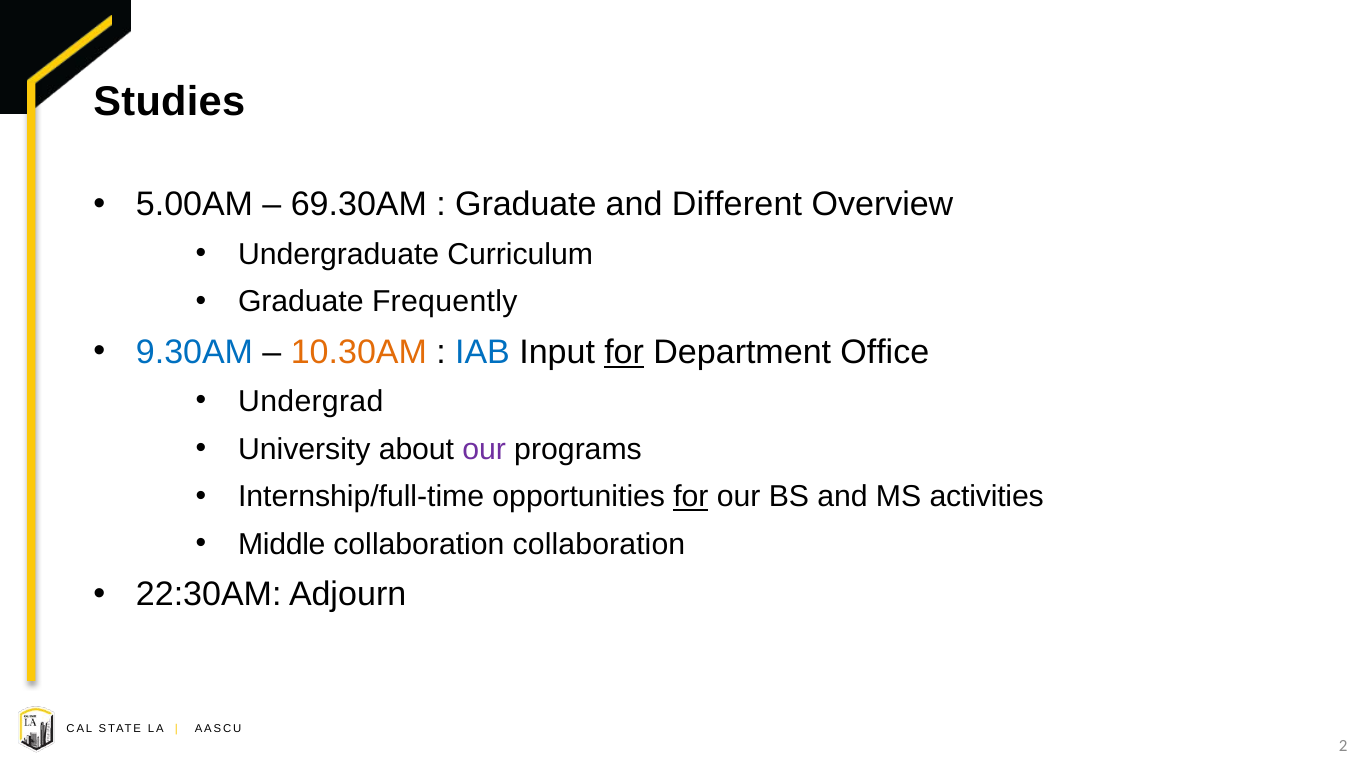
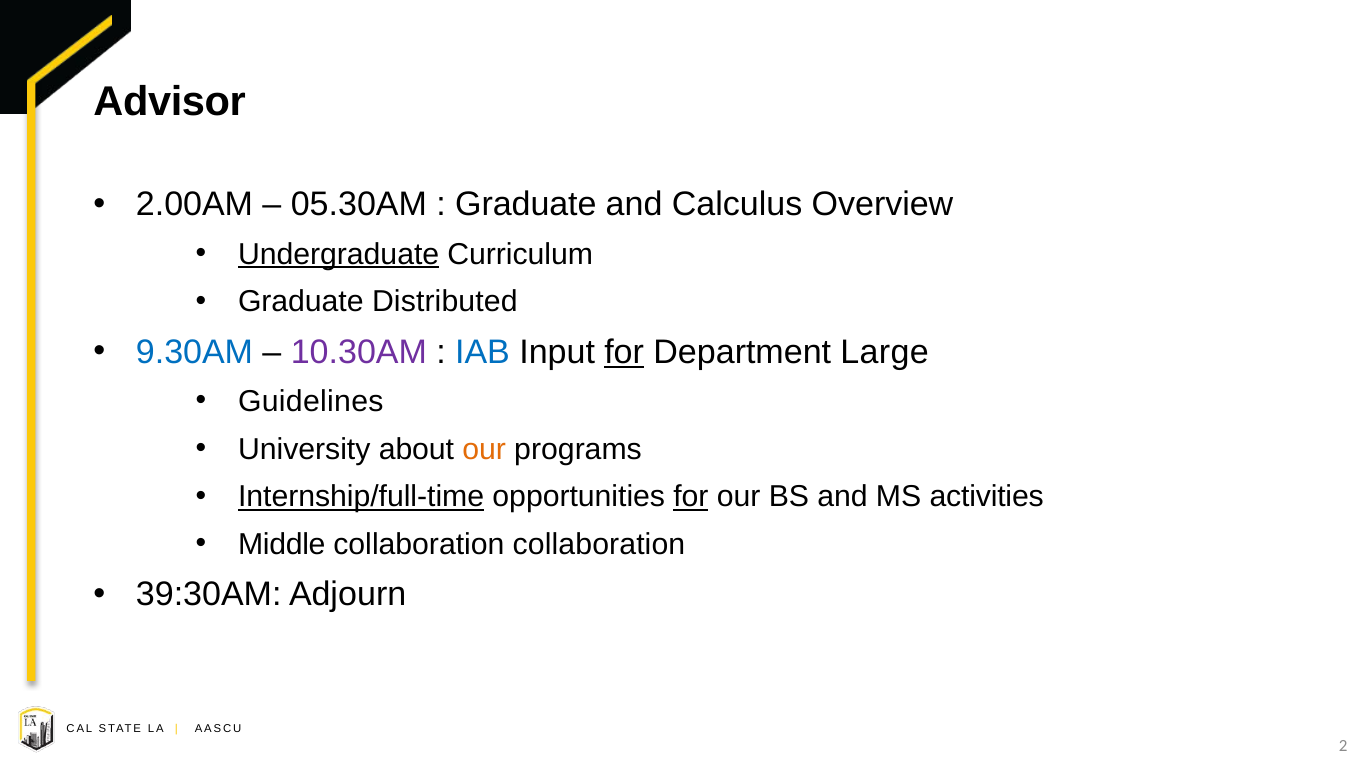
Studies: Studies -> Advisor
5.00AM: 5.00AM -> 2.00AM
69.30AM: 69.30AM -> 05.30AM
Different: Different -> Calculus
Undergraduate underline: none -> present
Frequently: Frequently -> Distributed
10.30AM colour: orange -> purple
Office: Office -> Large
Undergrad: Undergrad -> Guidelines
our at (484, 450) colour: purple -> orange
Internship/full-time underline: none -> present
22:30AM: 22:30AM -> 39:30AM
